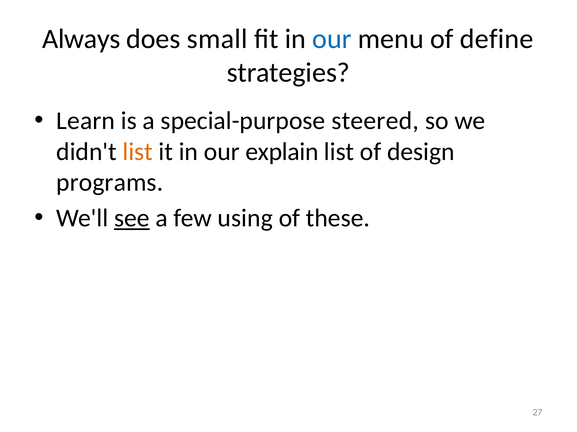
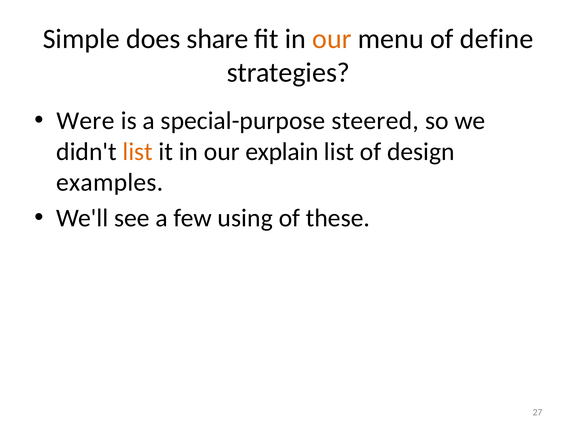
Always: Always -> Simple
small: small -> share
our at (332, 39) colour: blue -> orange
Learn: Learn -> Were
programs: programs -> examples
see underline: present -> none
